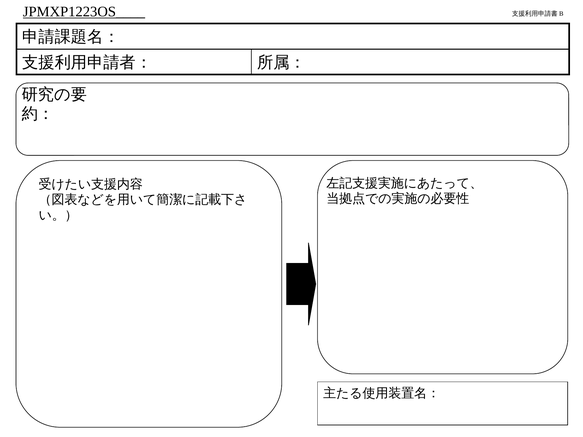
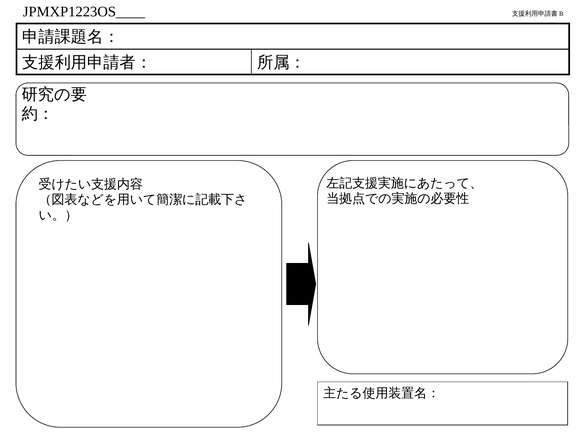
JPMXP1223OS____ underline: present -> none
